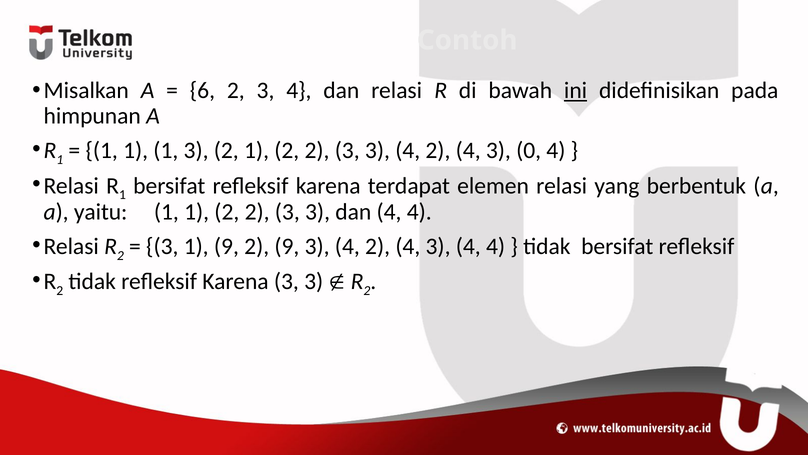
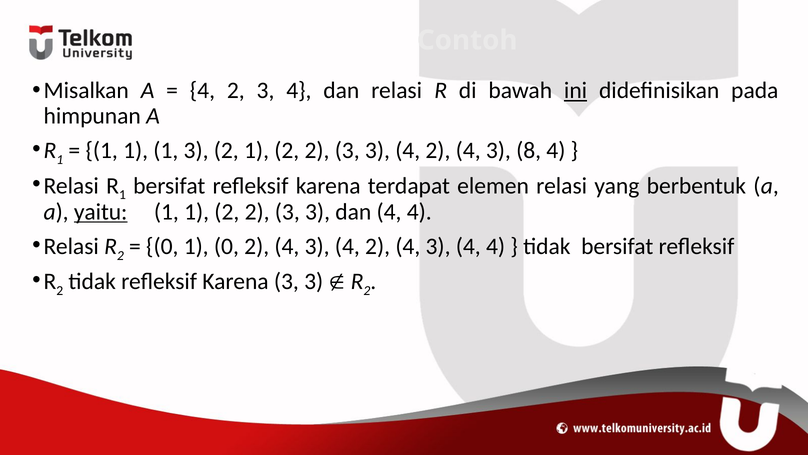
6 at (202, 90): 6 -> 4
0: 0 -> 8
yaitu underline: none -> present
3 at (162, 246): 3 -> 0
1 9: 9 -> 0
9 at (287, 246): 9 -> 4
